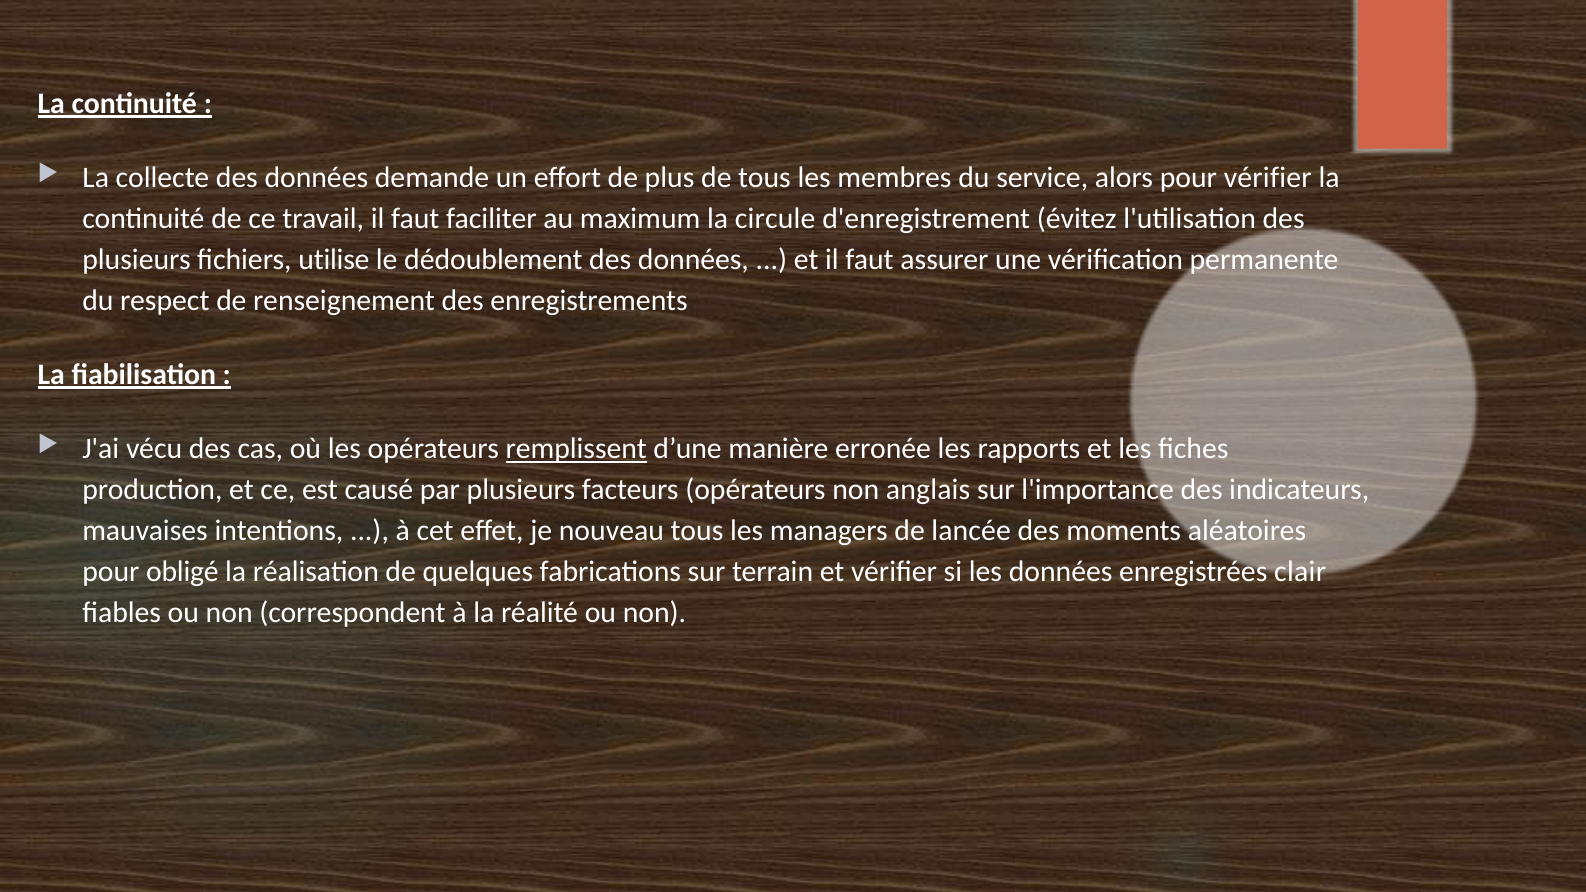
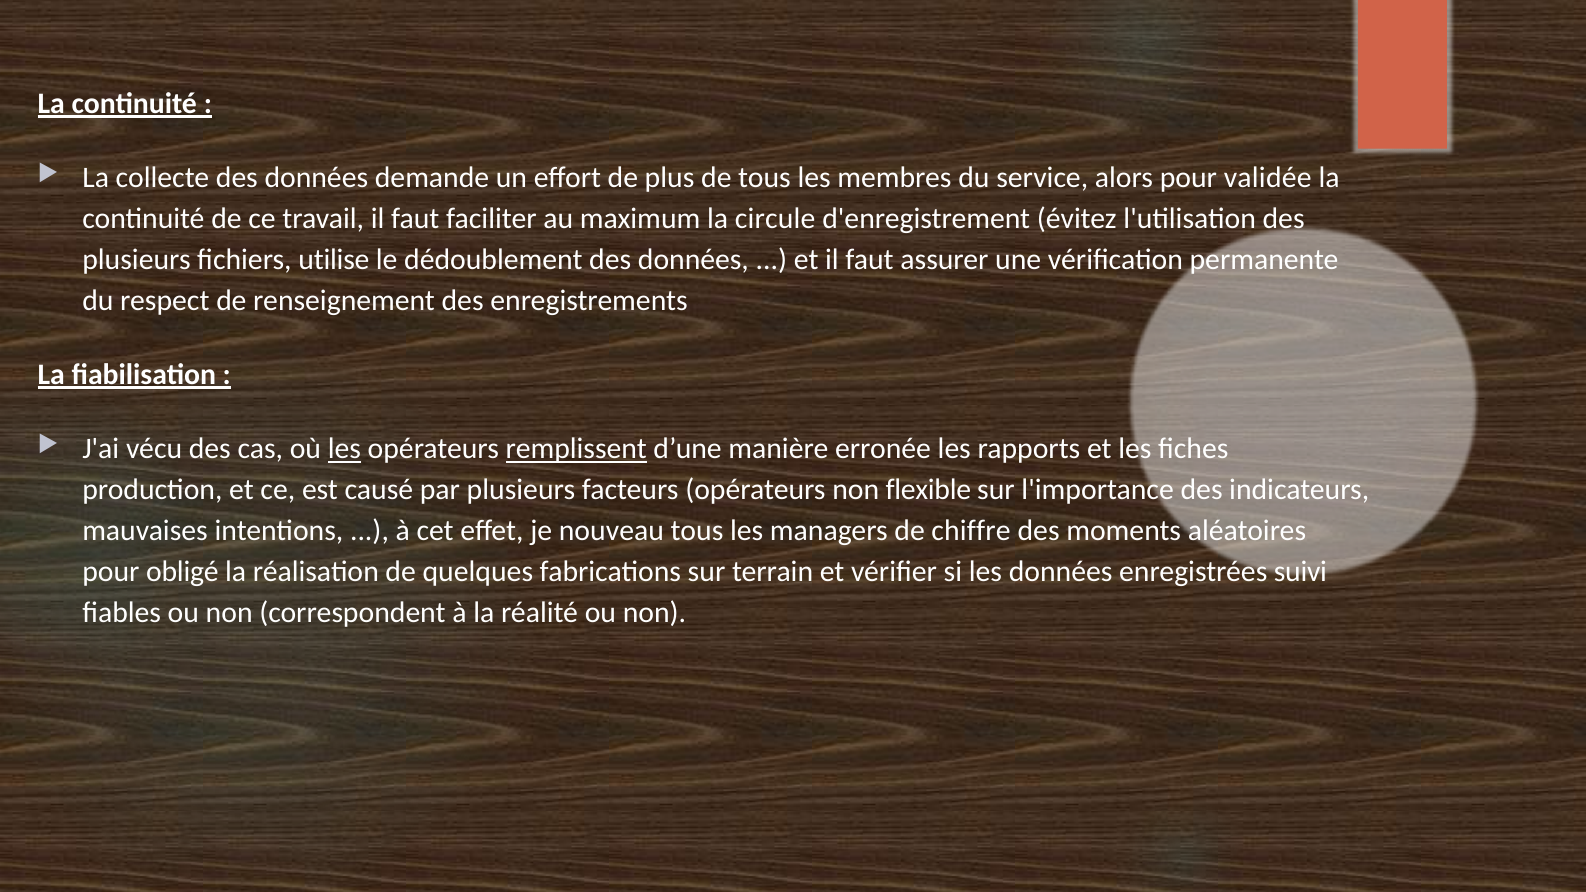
pour vérifier: vérifier -> validée
les at (344, 449) underline: none -> present
anglais: anglais -> flexible
lancée: lancée -> chiffre
clair: clair -> suivi
